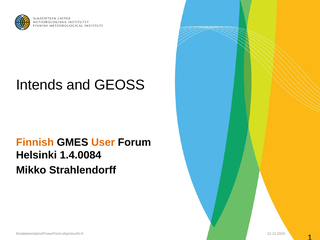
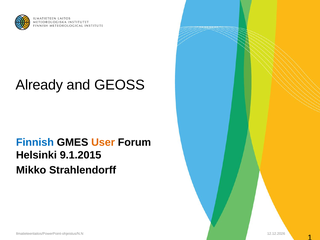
Intends: Intends -> Already
Finnish colour: orange -> blue
1.4.0084: 1.4.0084 -> 9.1.2015
